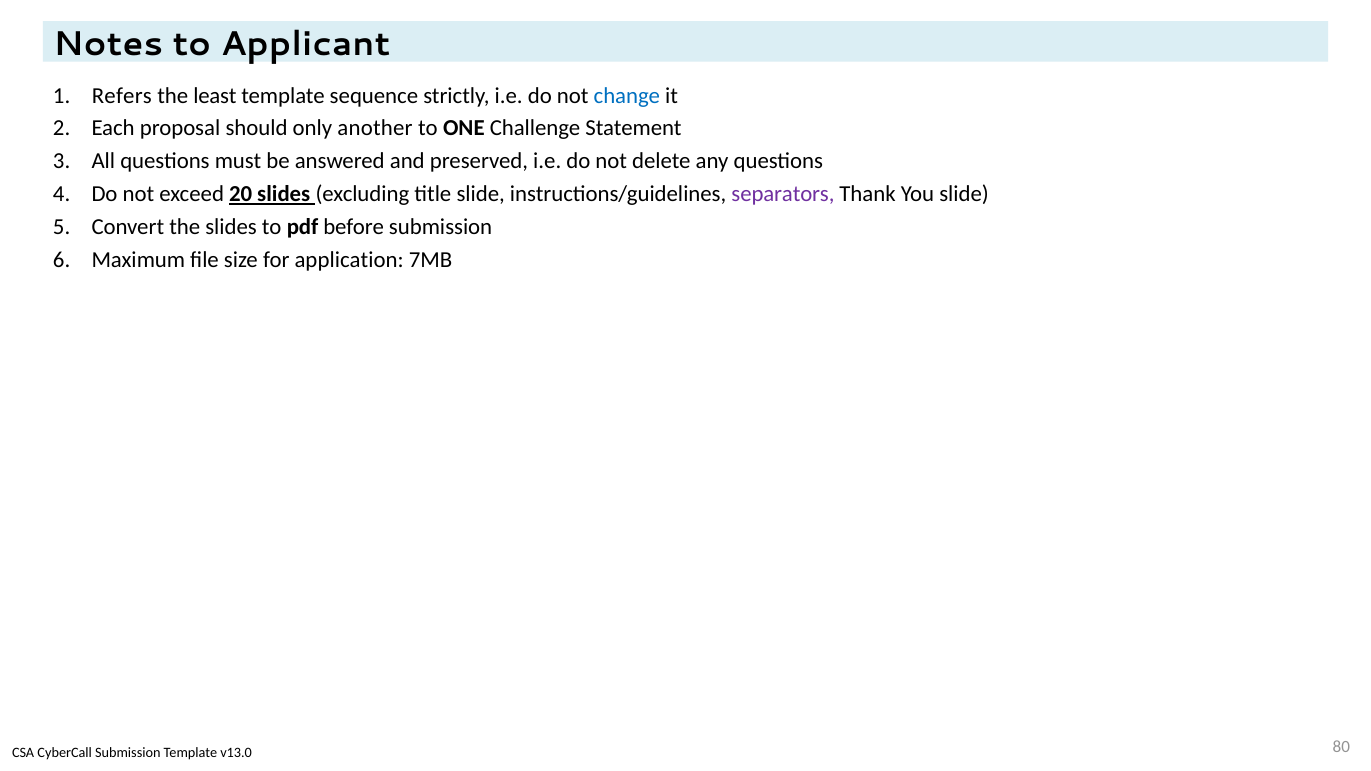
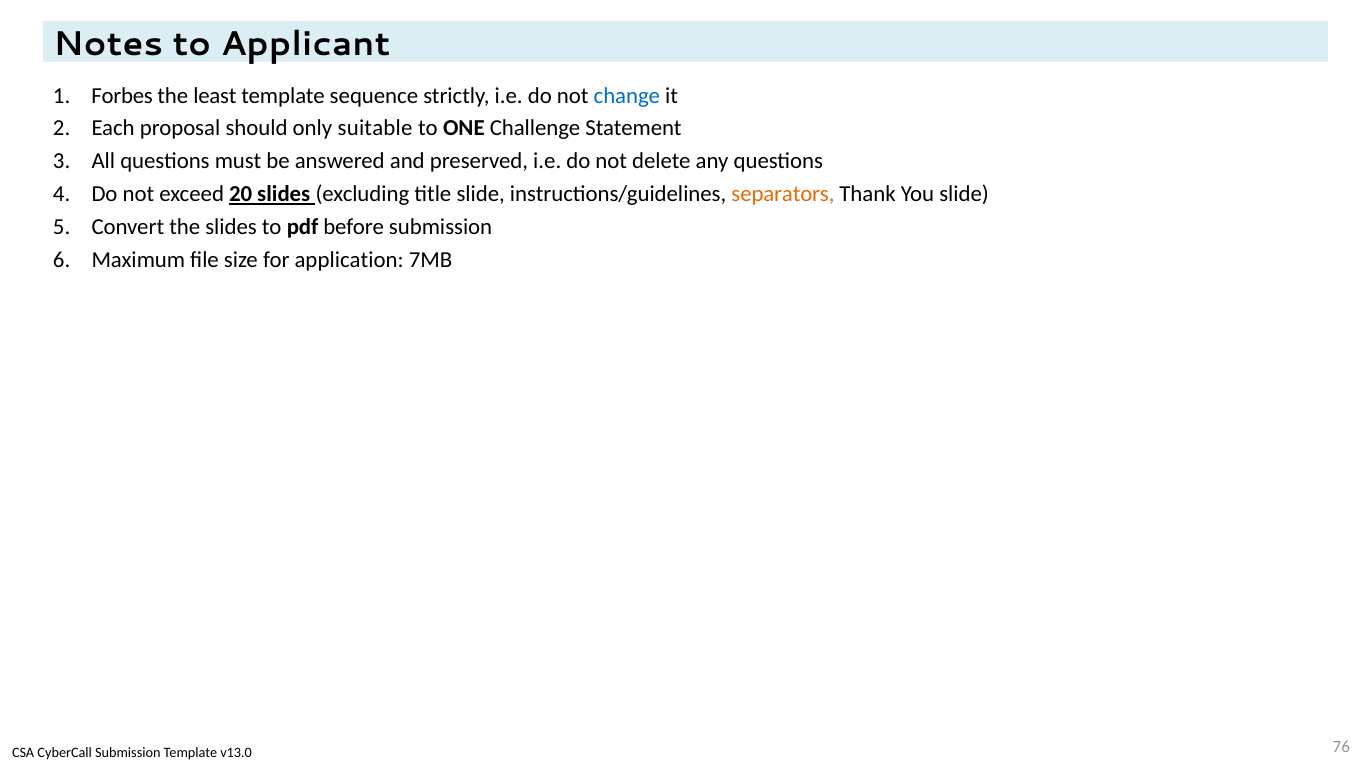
Refers: Refers -> Forbes
another: another -> suitable
separators colour: purple -> orange
80: 80 -> 76
